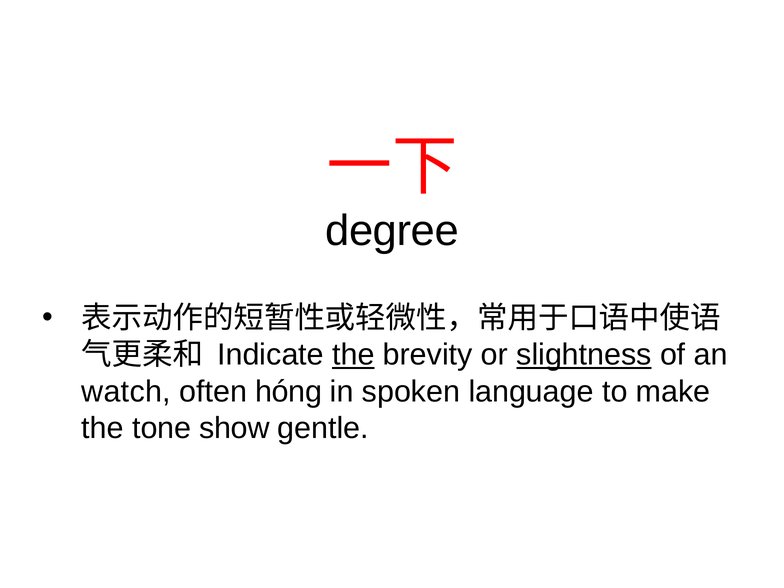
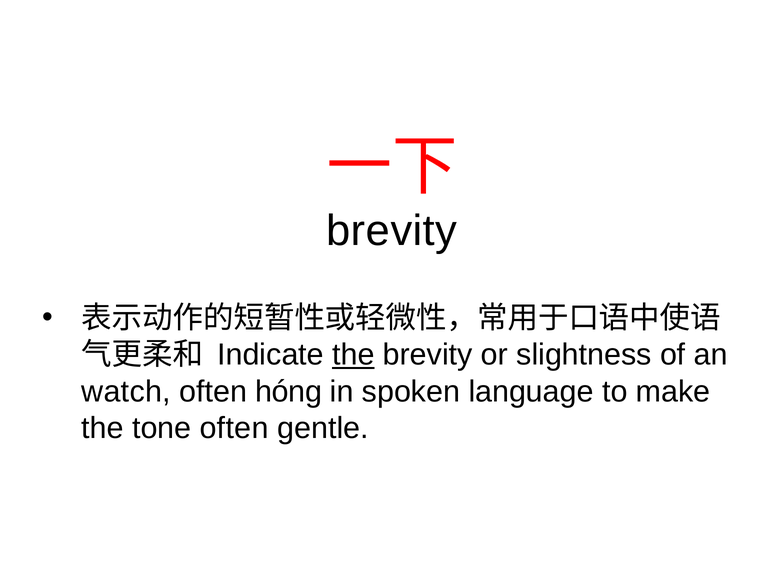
degree at (392, 231): degree -> brevity
slightness underline: present -> none
tone show: show -> often
